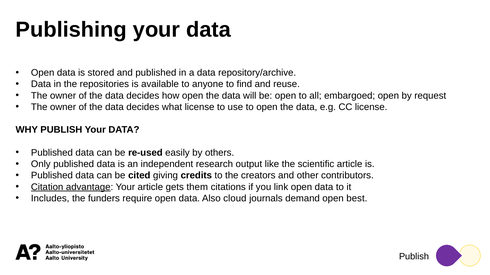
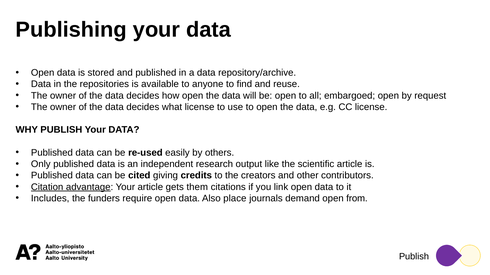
cloud: cloud -> place
best: best -> from
